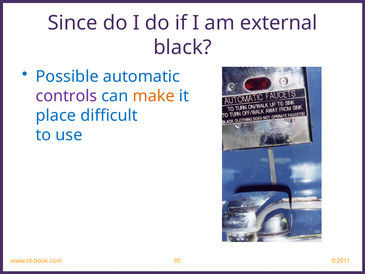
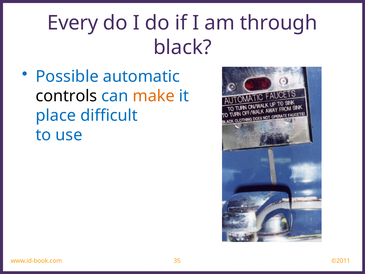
Since: Since -> Every
external: external -> through
controls colour: purple -> black
